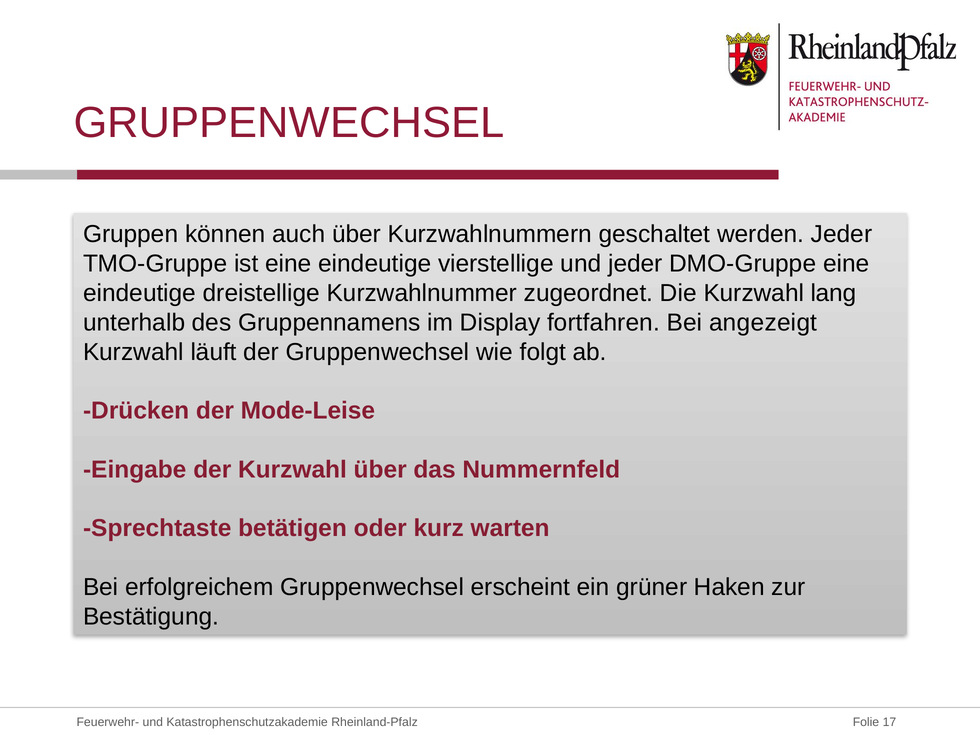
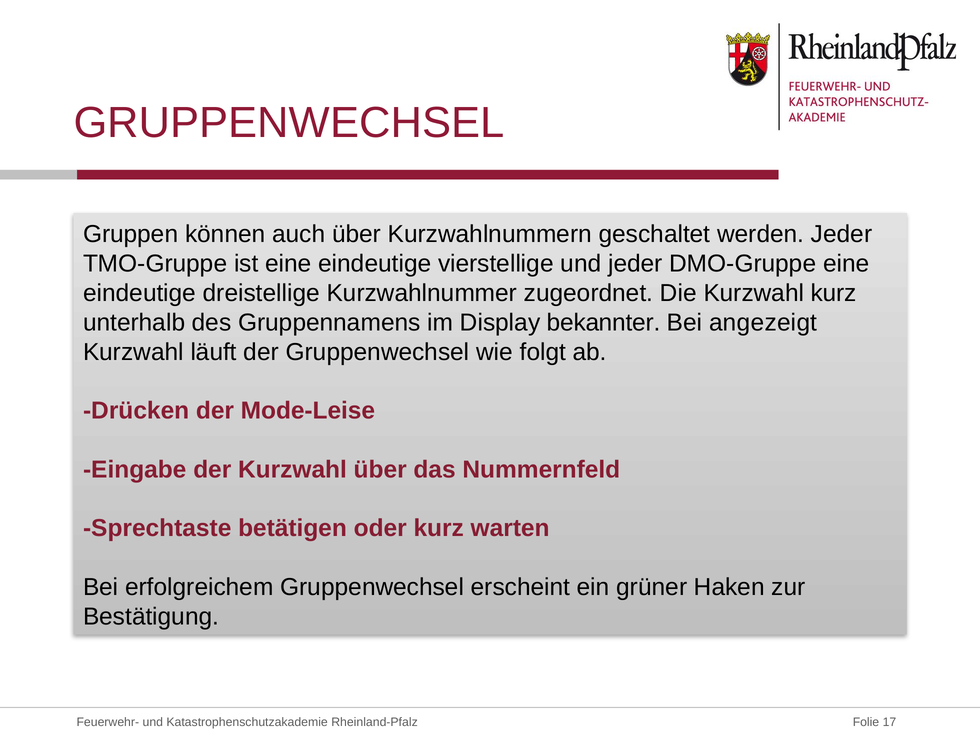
Kurzwahl lang: lang -> kurz
fortfahren: fortfahren -> bekannter
